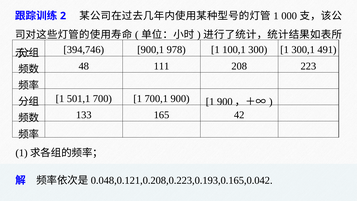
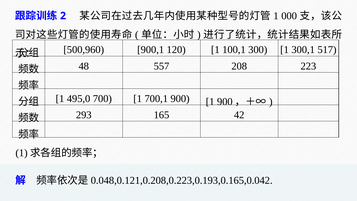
394,746: 394,746 -> 500,960
978: 978 -> 120
491: 491 -> 517
111: 111 -> 557
501,1: 501,1 -> 495,0
133: 133 -> 293
